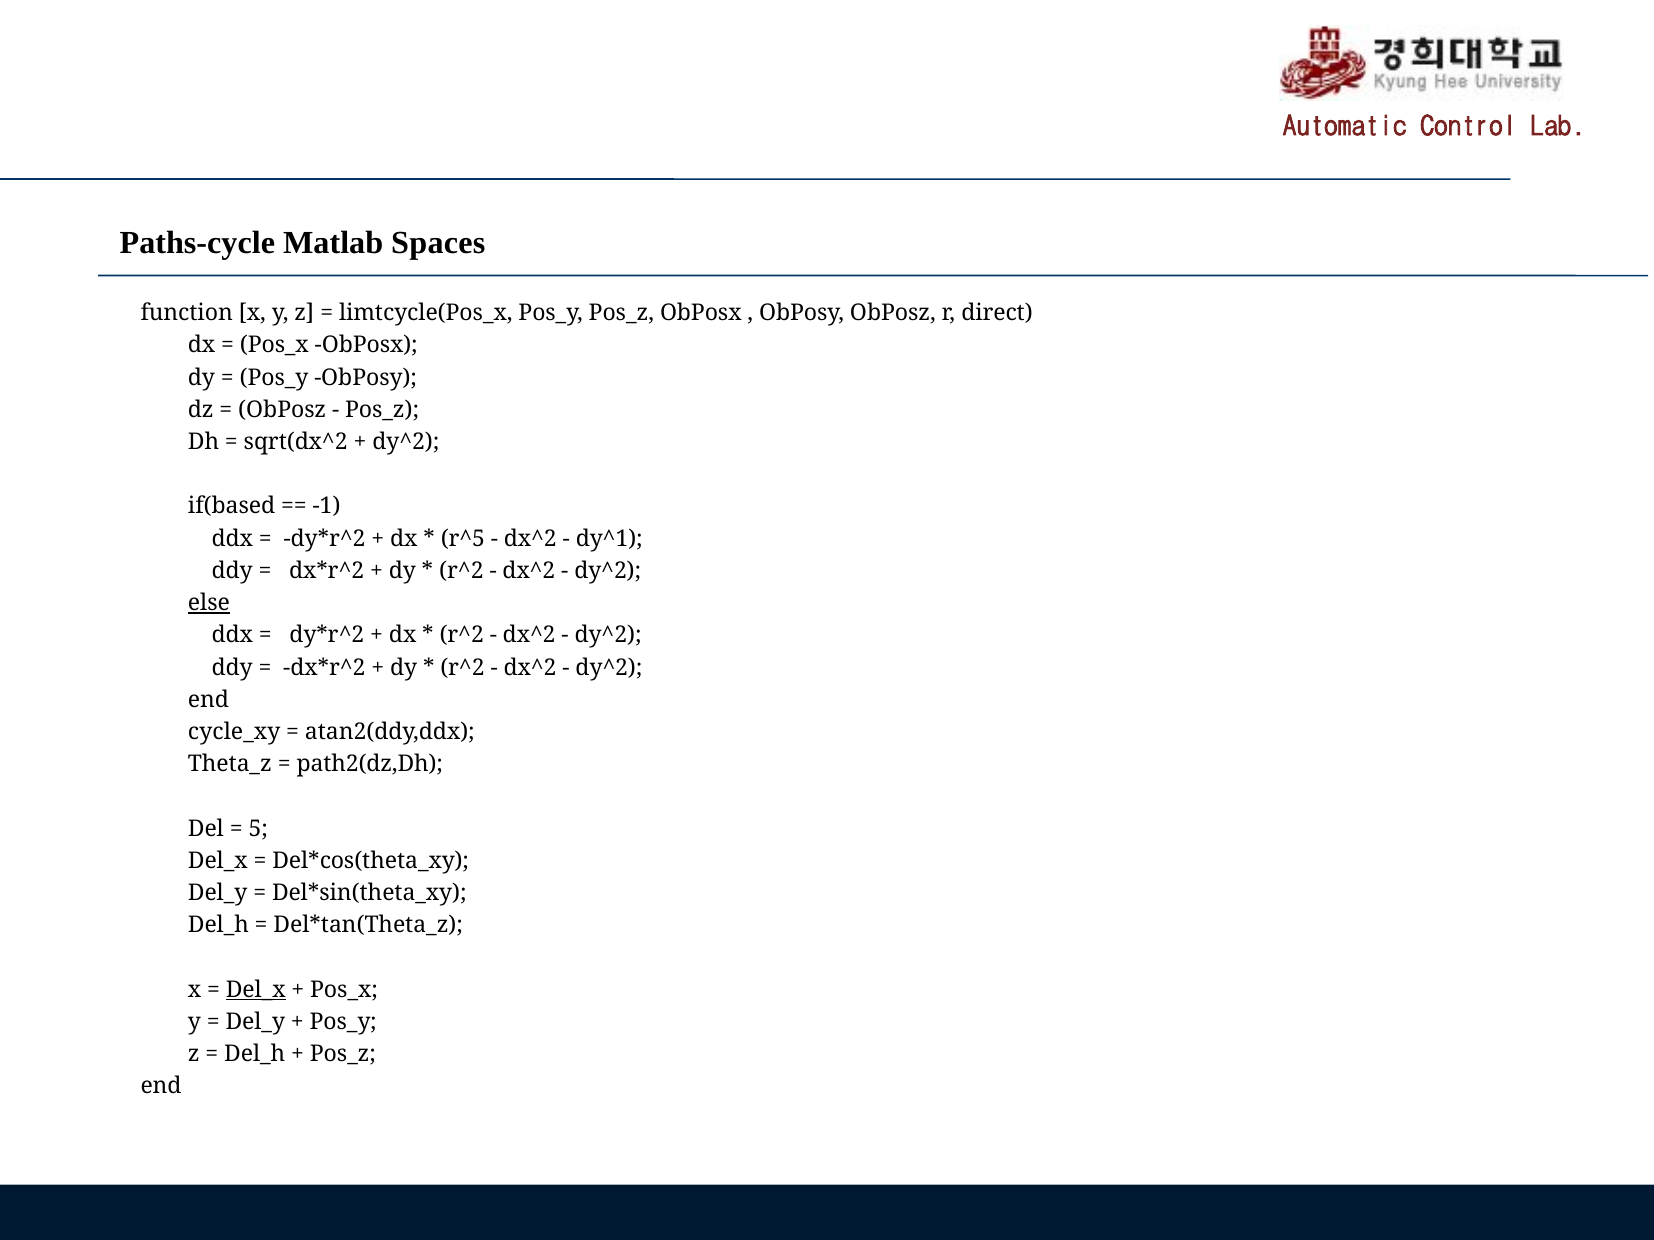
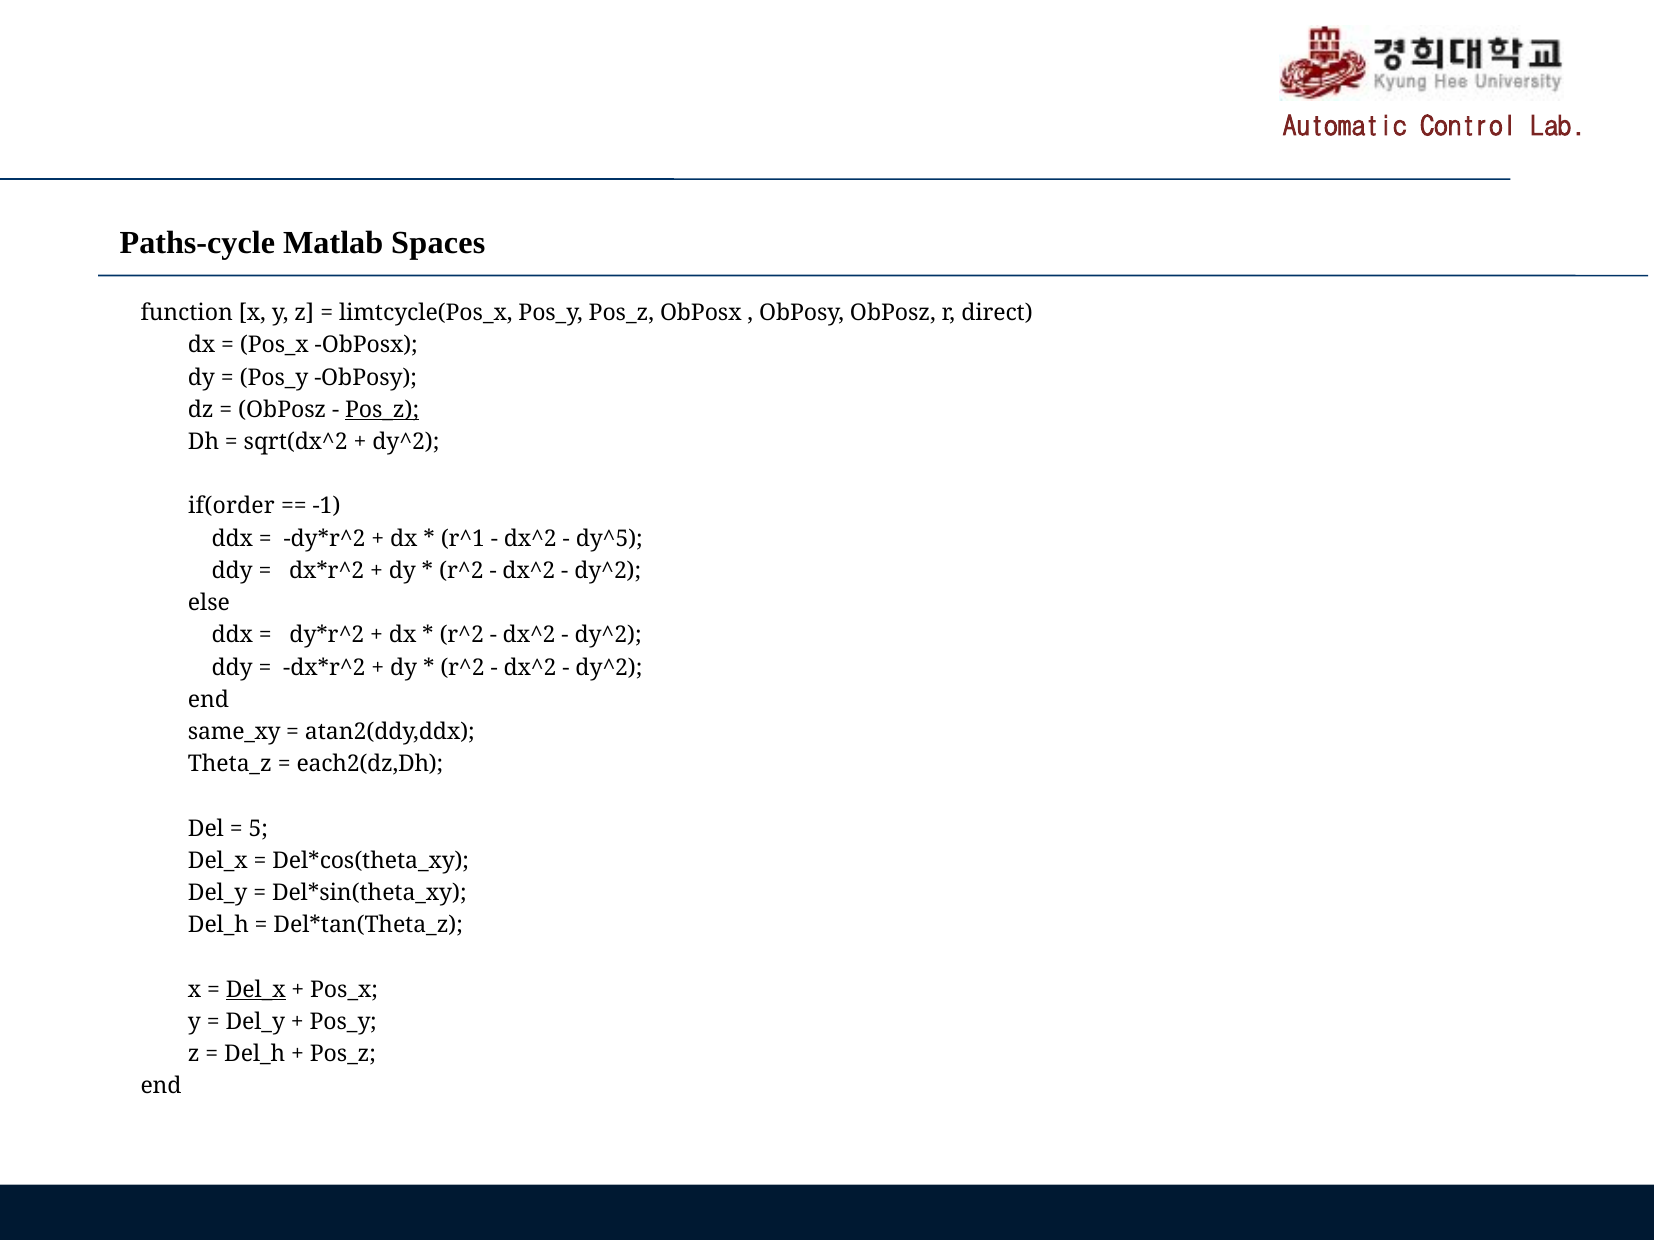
Pos_z at (382, 410) underline: none -> present
if(based: if(based -> if(order
r^5: r^5 -> r^1
dy^1: dy^1 -> dy^5
else underline: present -> none
cycle_xy: cycle_xy -> same_xy
path2(dz,Dh: path2(dz,Dh -> each2(dz,Dh
